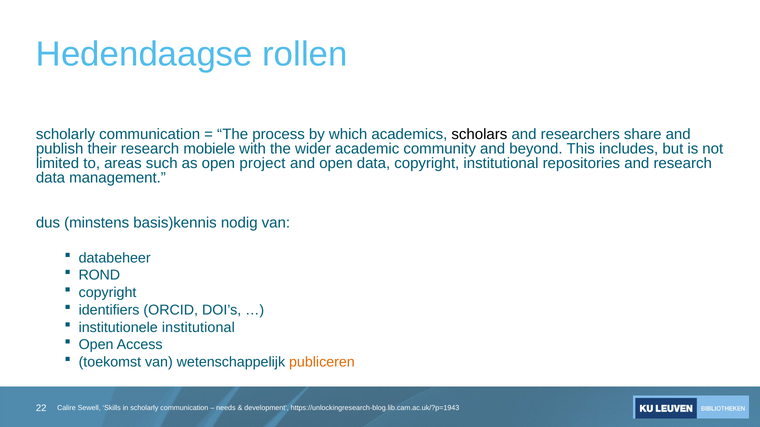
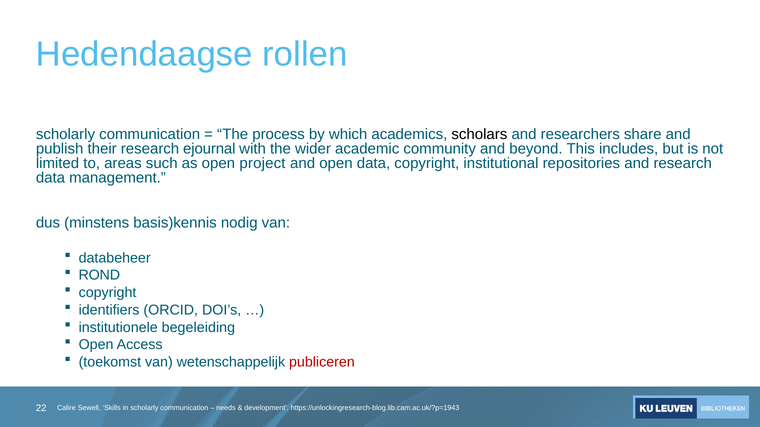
mobiele: mobiele -> ejournal
institutionele institutional: institutional -> begeleiding
publiceren colour: orange -> red
